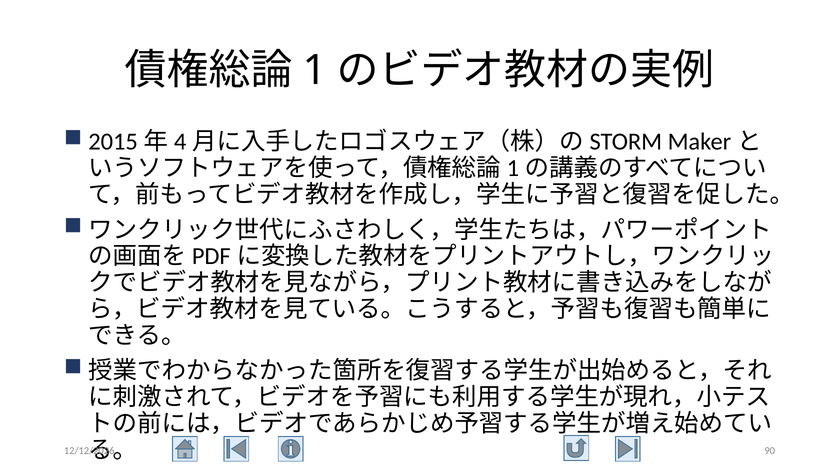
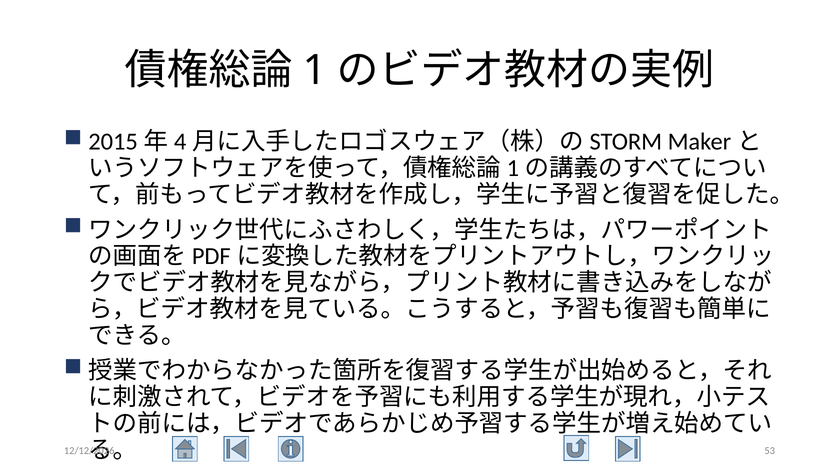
90: 90 -> 53
